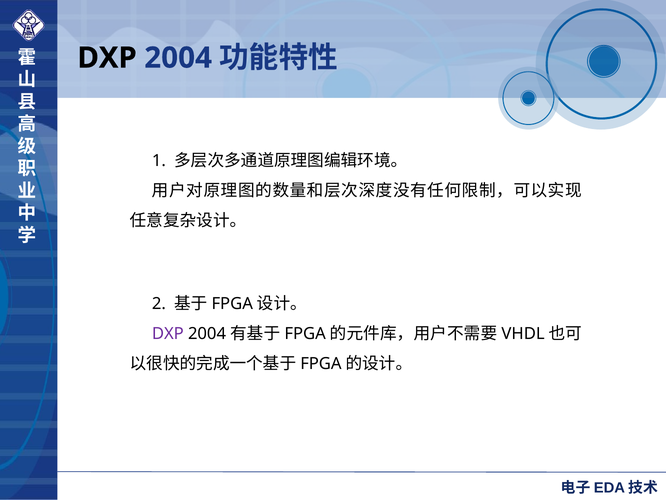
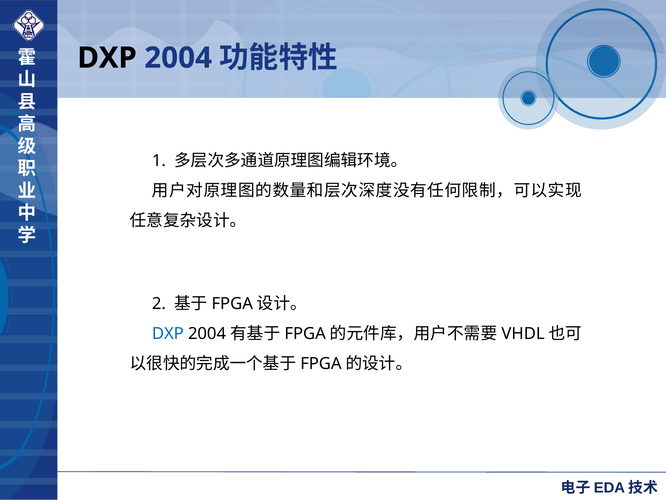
DXP at (168, 334) colour: purple -> blue
